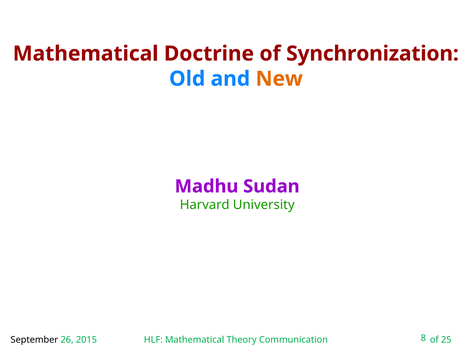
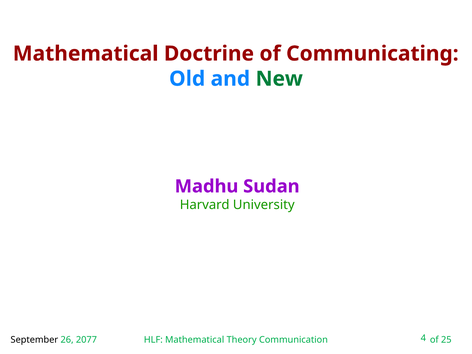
Synchronization: Synchronization -> Communicating
New colour: orange -> green
2015: 2015 -> 2077
8: 8 -> 4
